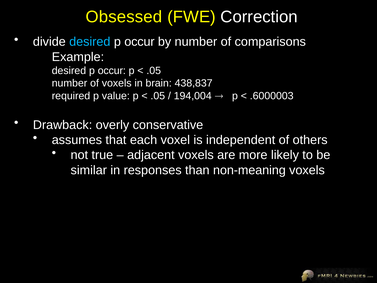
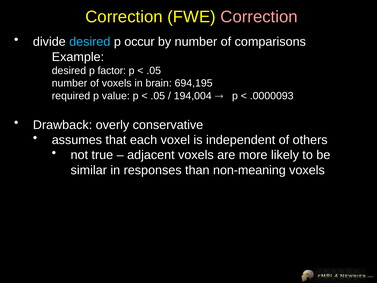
Obsessed at (124, 17): Obsessed -> Correction
Correction at (259, 17) colour: white -> pink
occur at (112, 71): occur -> factor
438,837: 438,837 -> 694,195
.6000003: .6000003 -> .0000093
